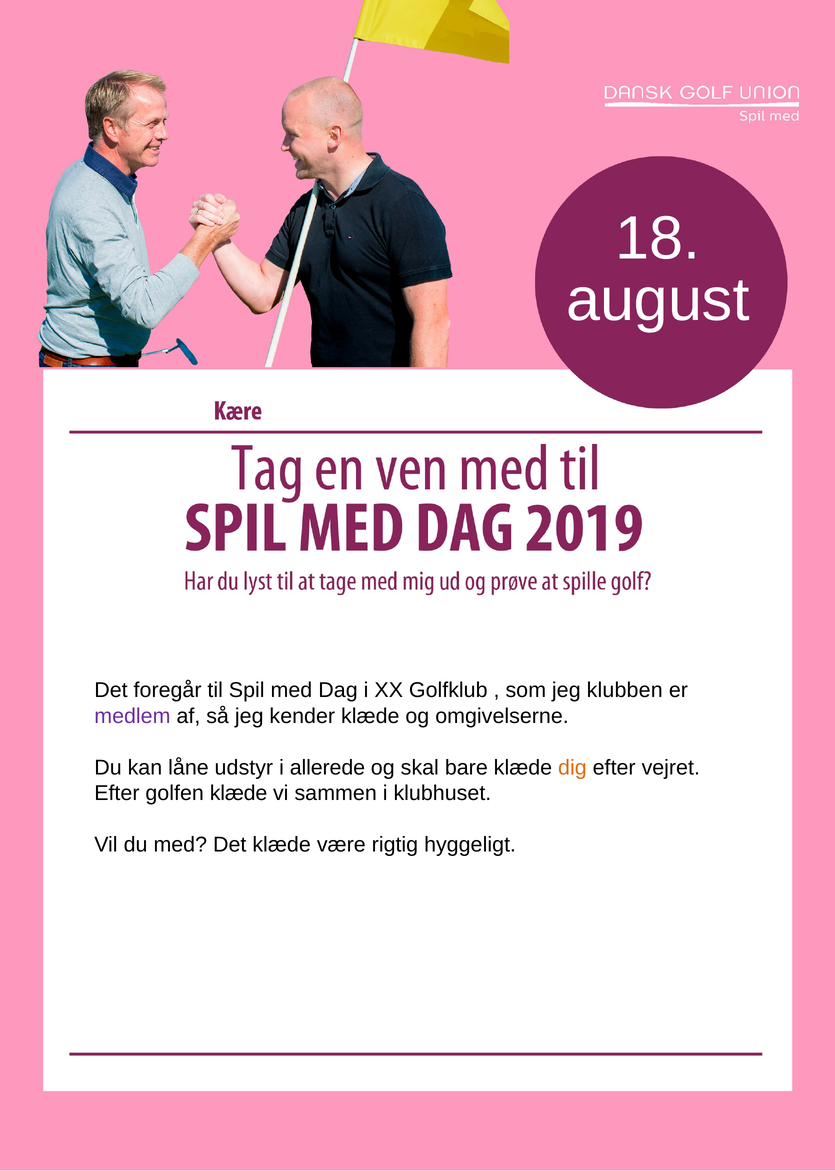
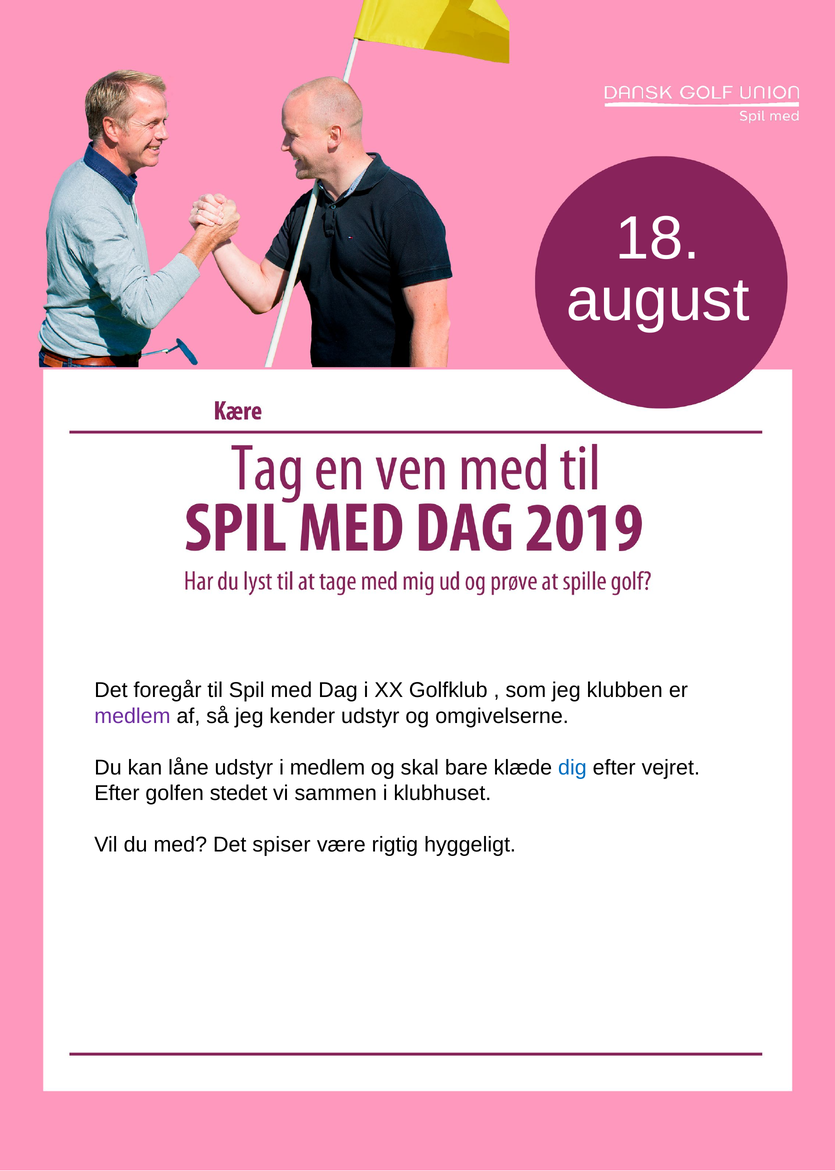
kender klæde: klæde -> udstyr
i allerede: allerede -> medlem
dig colour: orange -> blue
golfen klæde: klæde -> stedet
Det klæde: klæde -> spiser
